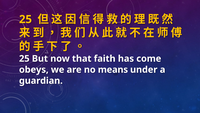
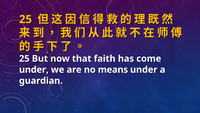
obeys at (34, 69): obeys -> under
